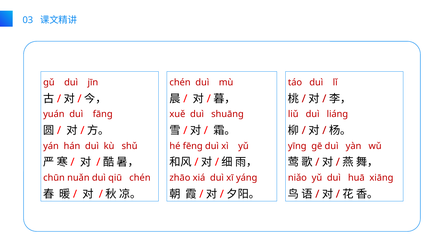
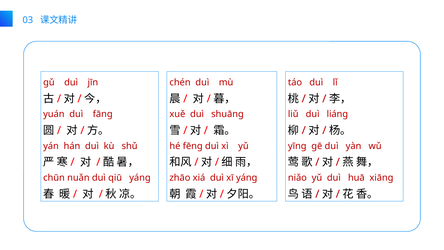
qiū chén: chén -> yáng
